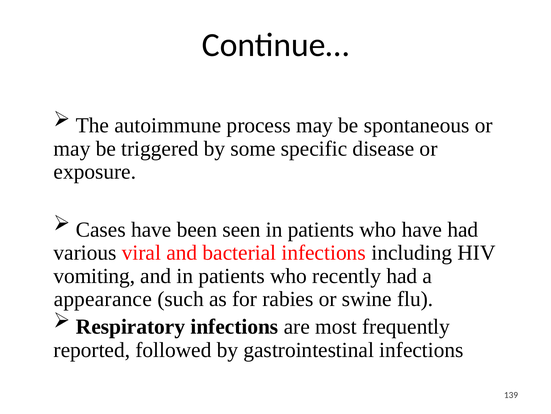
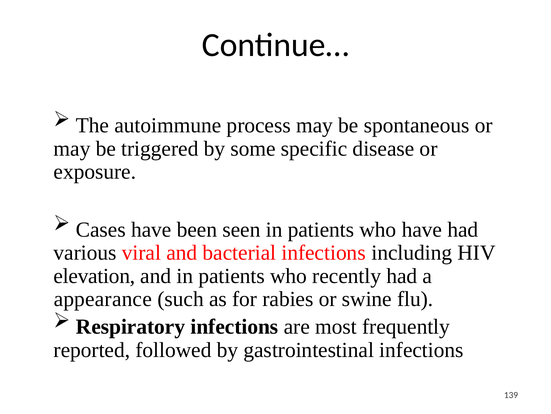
vomiting: vomiting -> elevation
